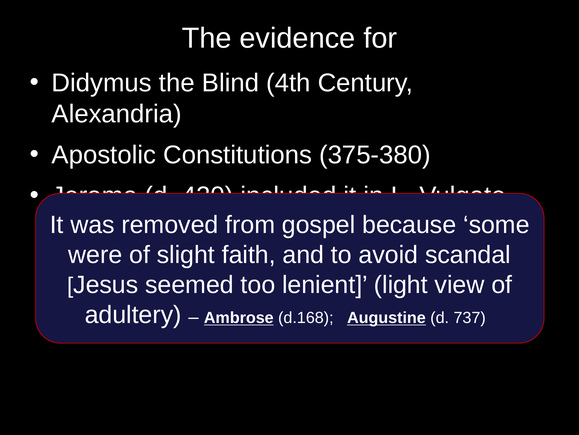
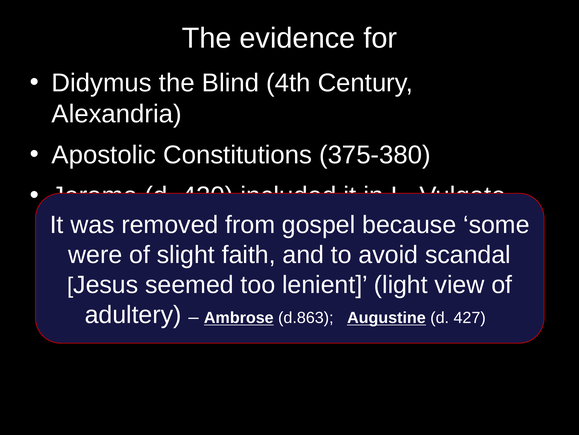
d.168: d.168 -> d.863
737: 737 -> 427
